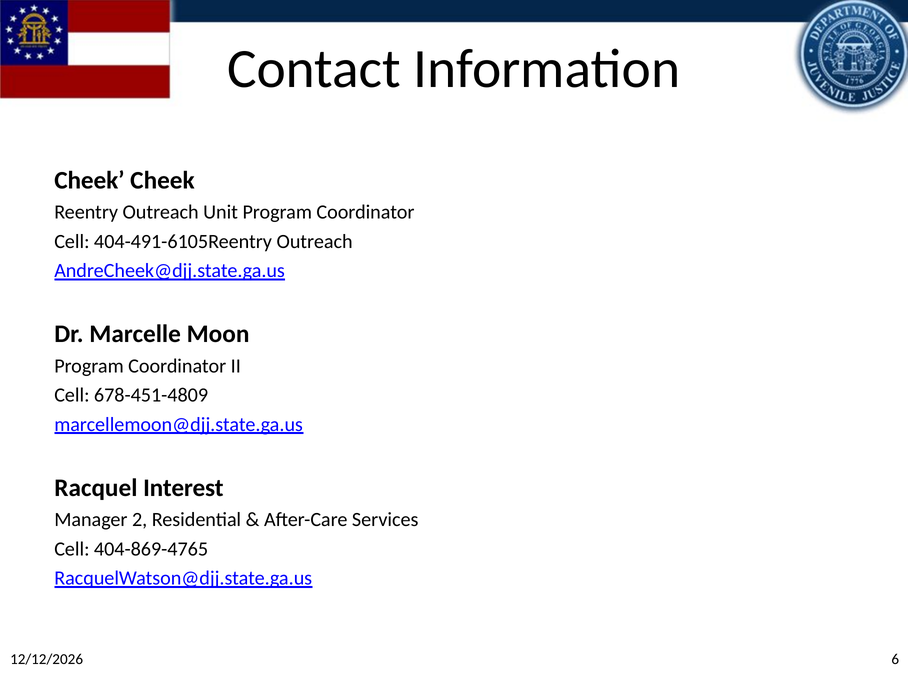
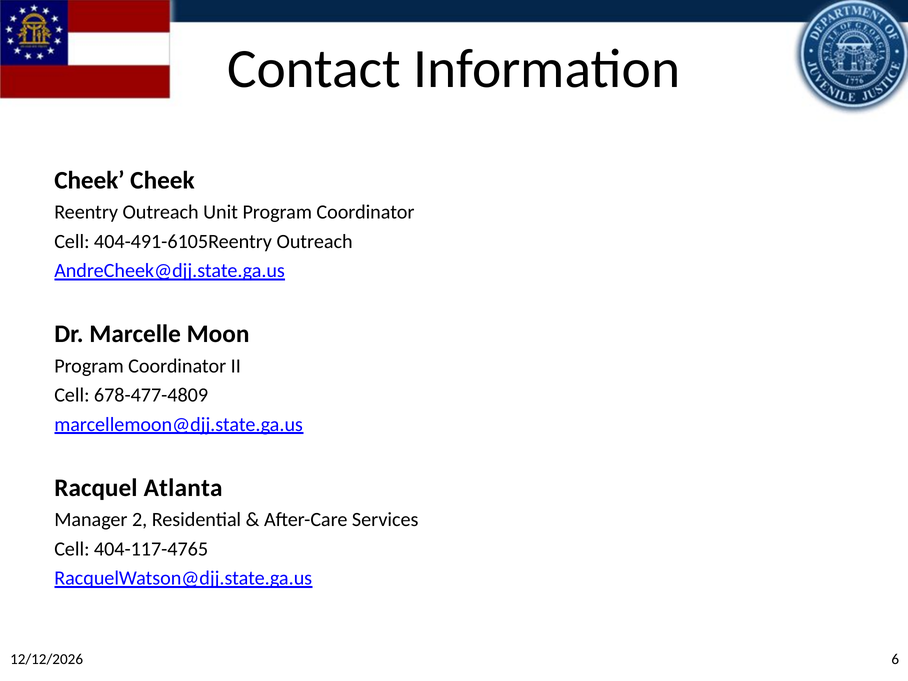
678-451-4809: 678-451-4809 -> 678-477-4809
Interest: Interest -> Atlanta
404-869-4765: 404-869-4765 -> 404-117-4765
